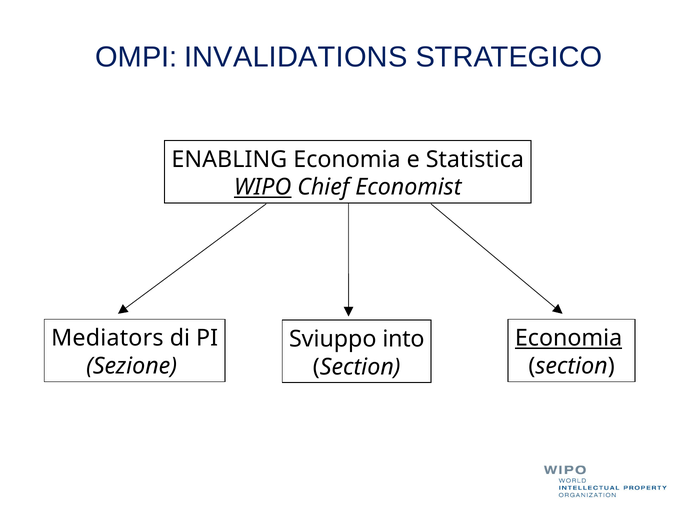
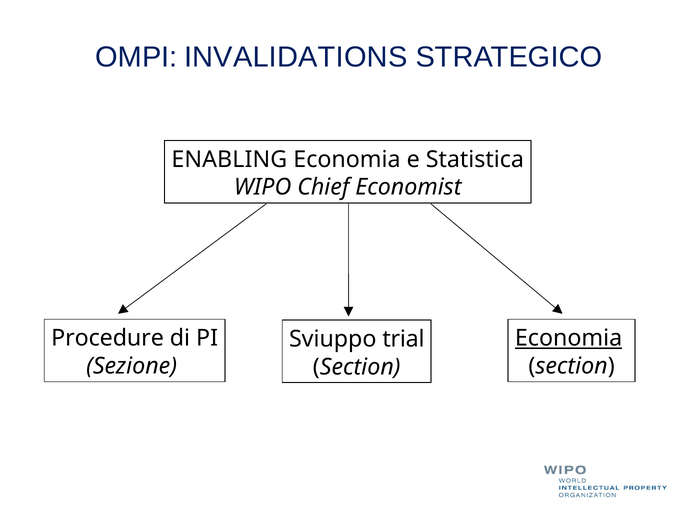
WIPO underline: present -> none
Mediators: Mediators -> Procedure
into: into -> trial
